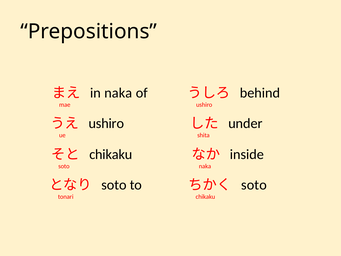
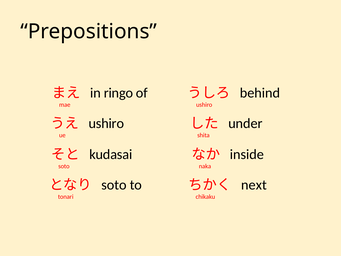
in naka: naka -> ringo
chikaku at (111, 154): chikaku -> kudasai
soto at (254, 185): soto -> next
